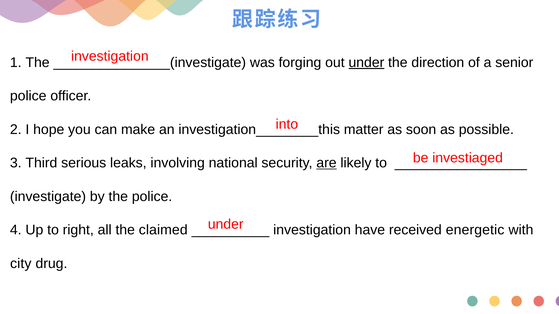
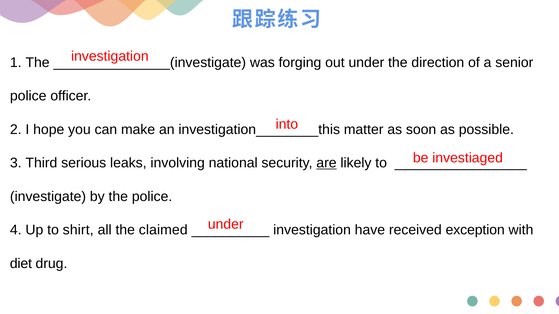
under at (366, 63) underline: present -> none
right: right -> shirt
energetic: energetic -> exception
city: city -> diet
